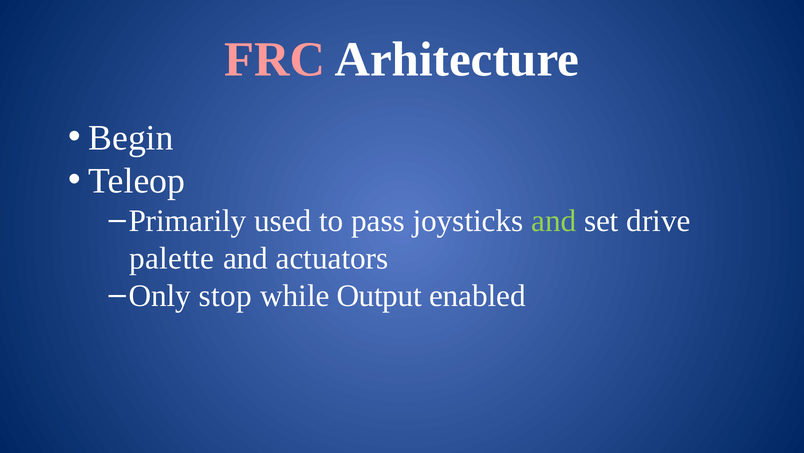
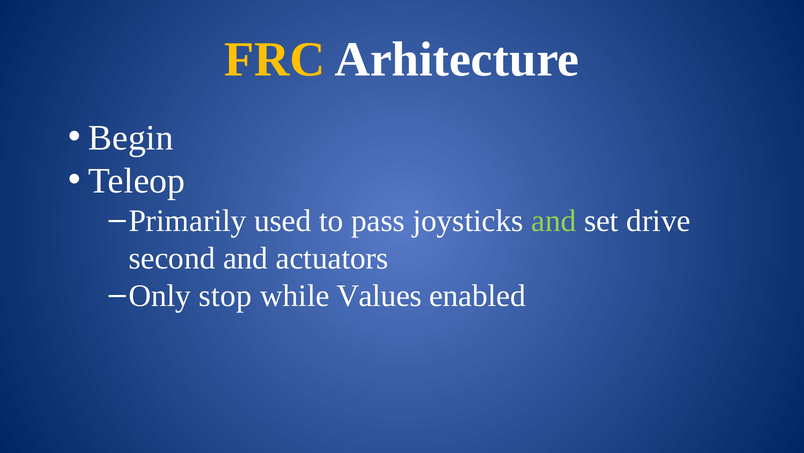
FRC colour: pink -> yellow
palette: palette -> second
Output: Output -> Values
